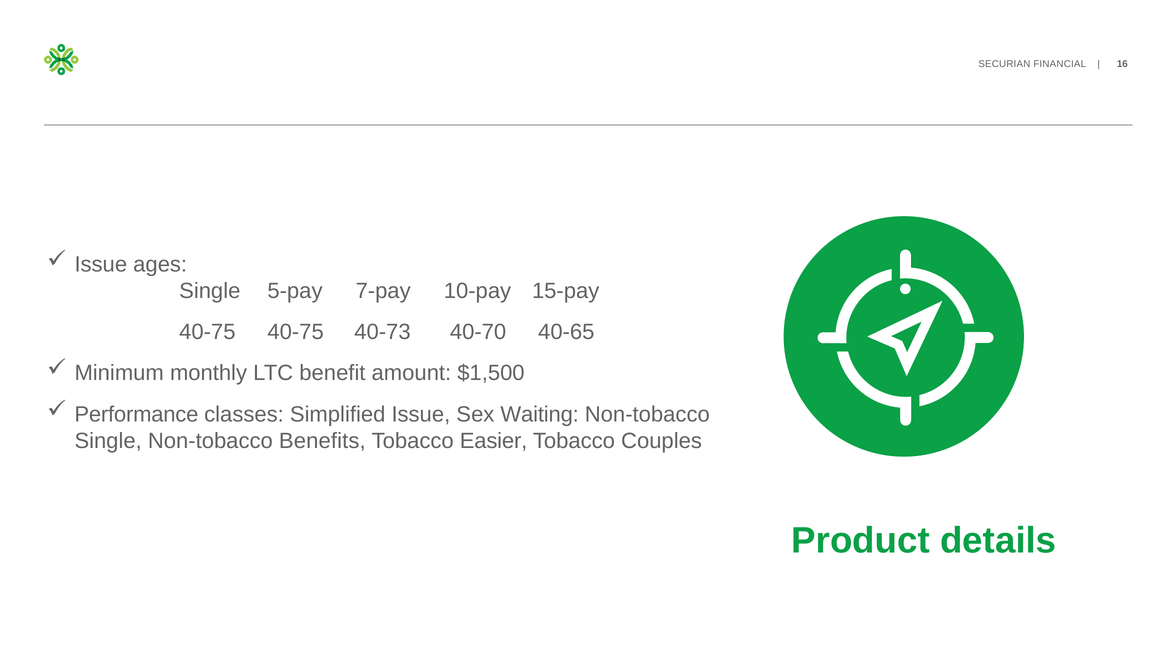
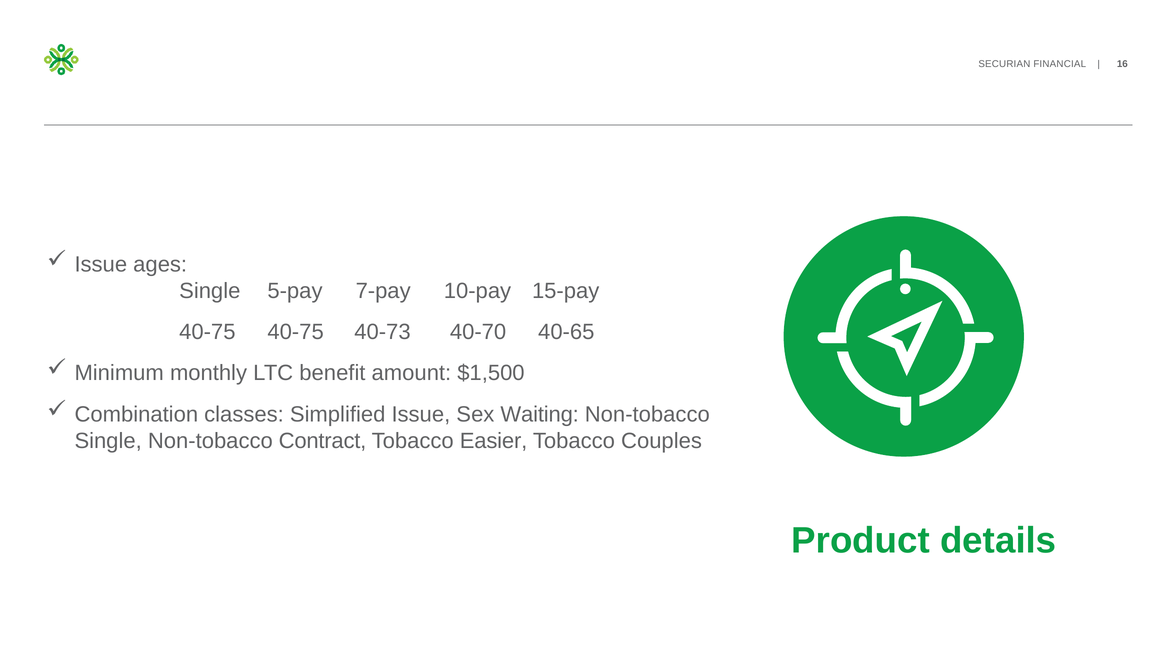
Performance: Performance -> Combination
Benefits: Benefits -> Contract
